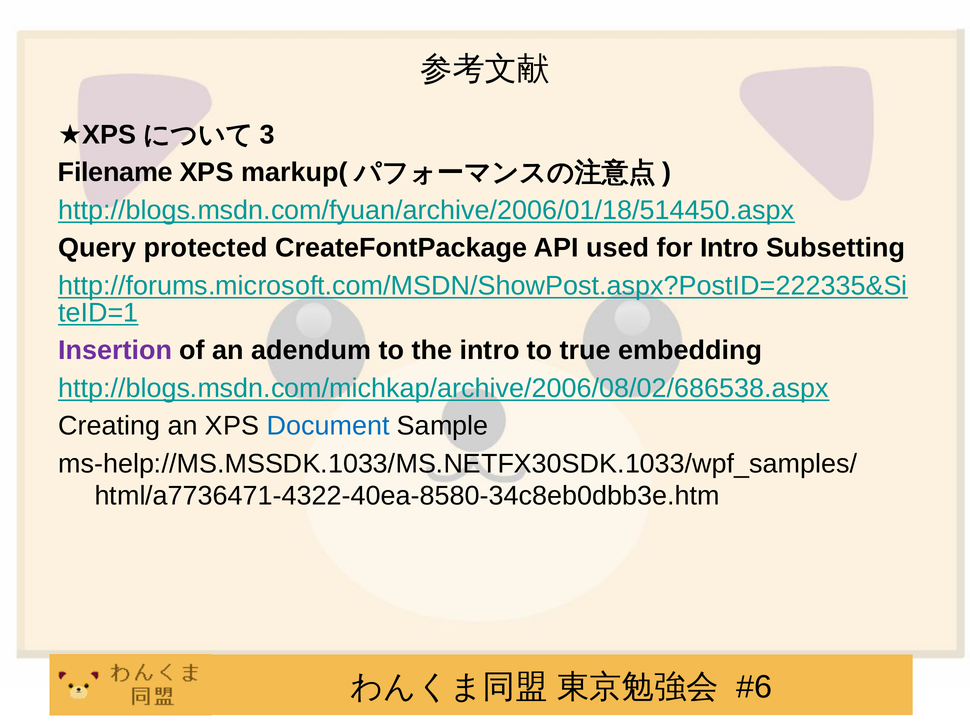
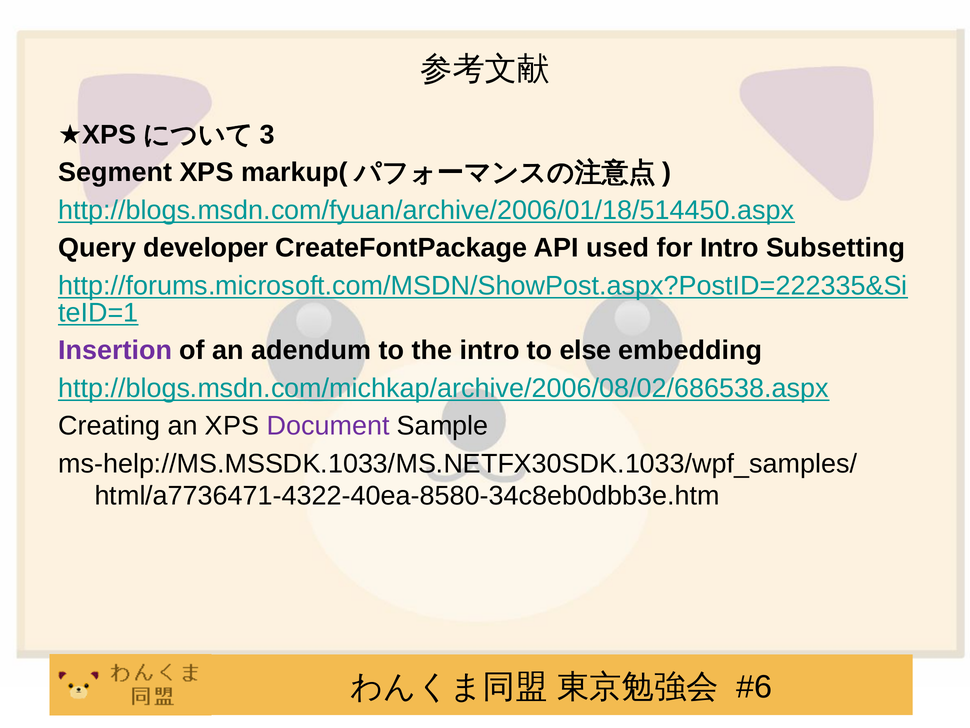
Filename: Filename -> Segment
protected: protected -> developer
true: true -> else
Document colour: blue -> purple
